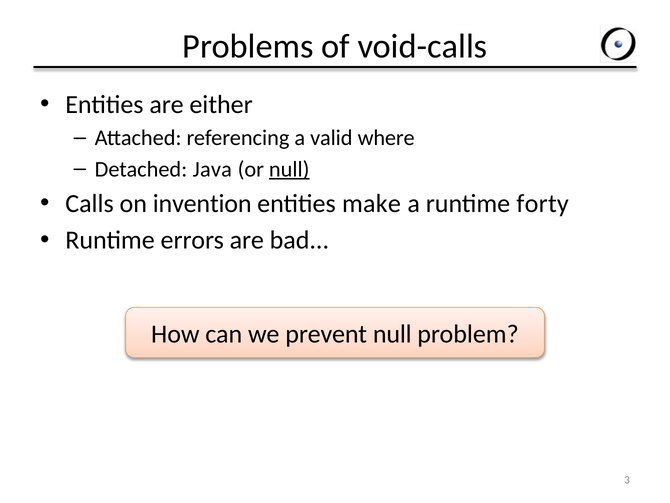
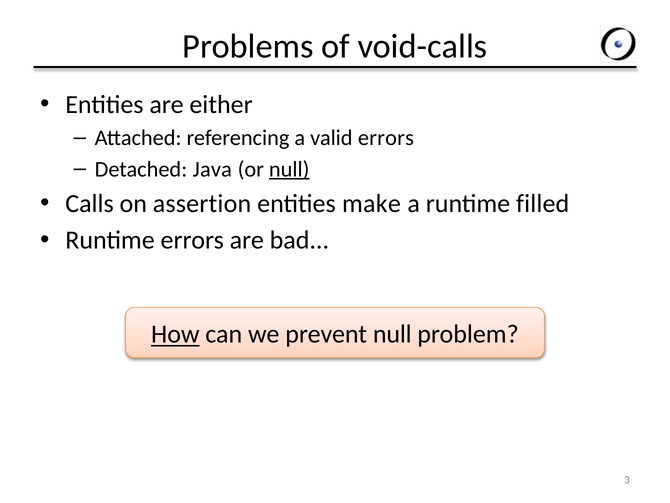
valid where: where -> errors
invention: invention -> assertion
forty: forty -> filled
How underline: none -> present
